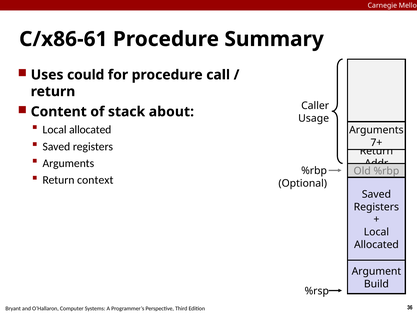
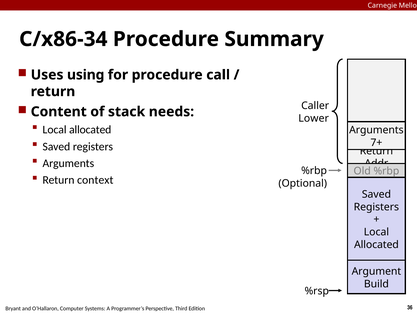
C/x86-61: C/x86-61 -> C/x86-34
could: could -> using
about: about -> needs
Usage: Usage -> Lower
